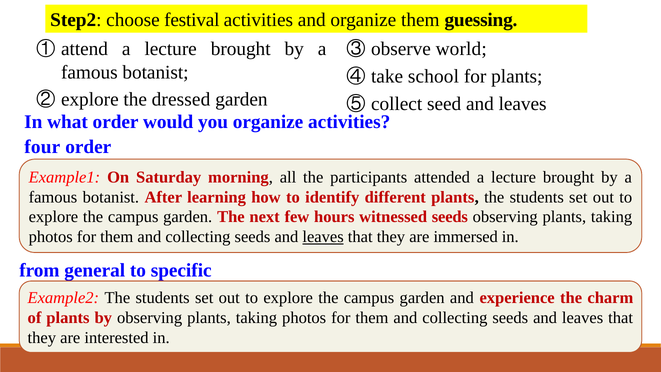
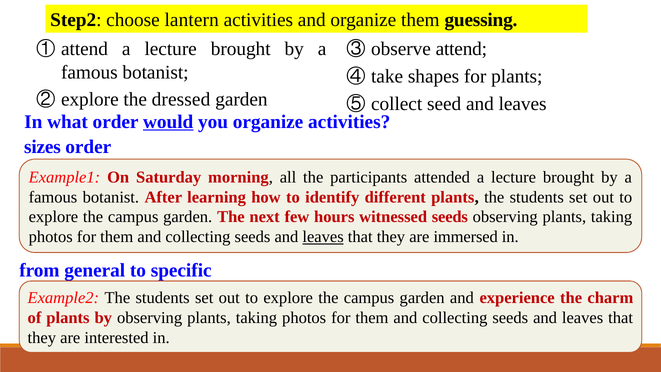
festival: festival -> lantern
observe world: world -> attend
school: school -> shapes
would underline: none -> present
four: four -> sizes
